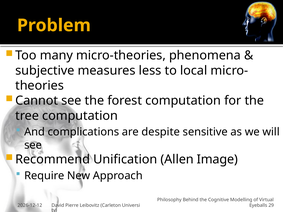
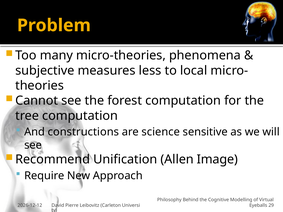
complications: complications -> constructions
despite: despite -> science
